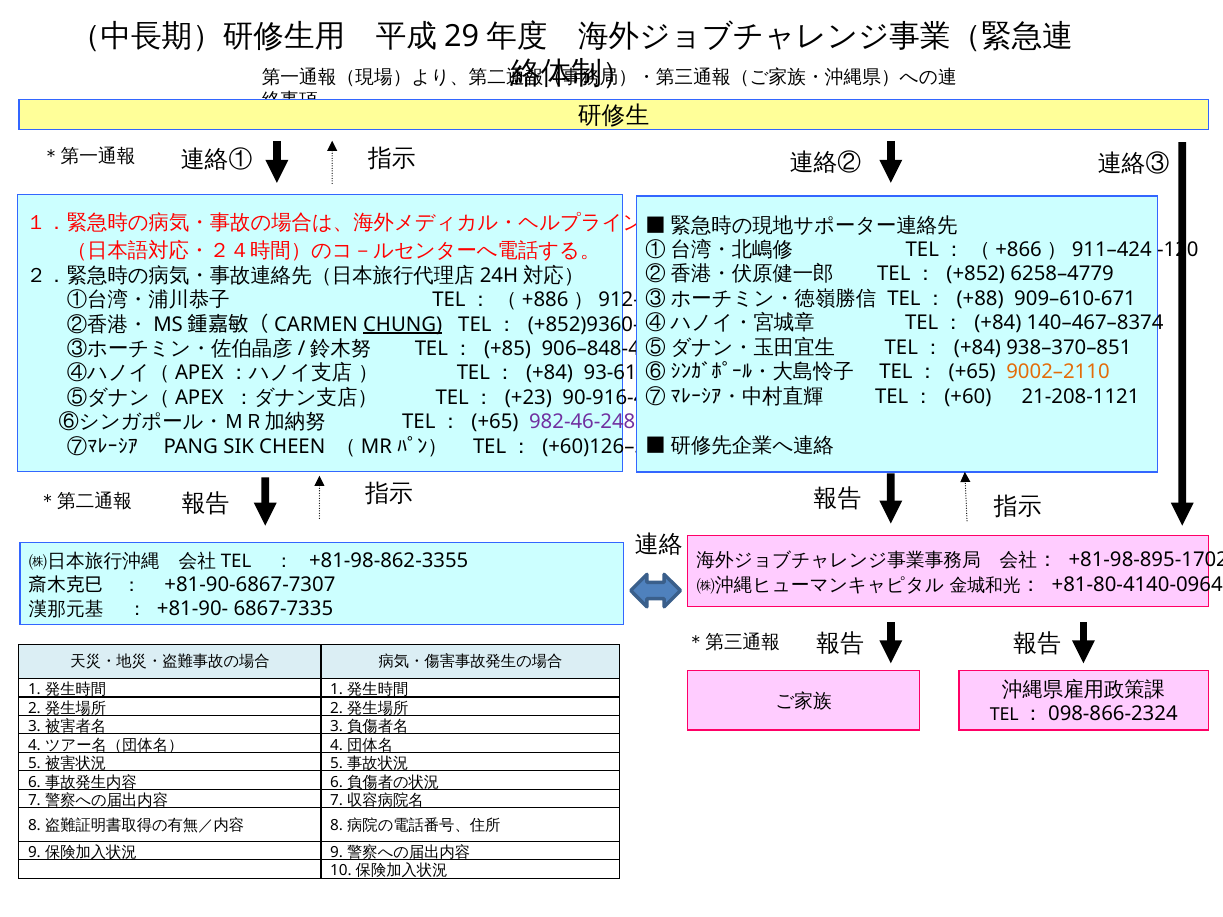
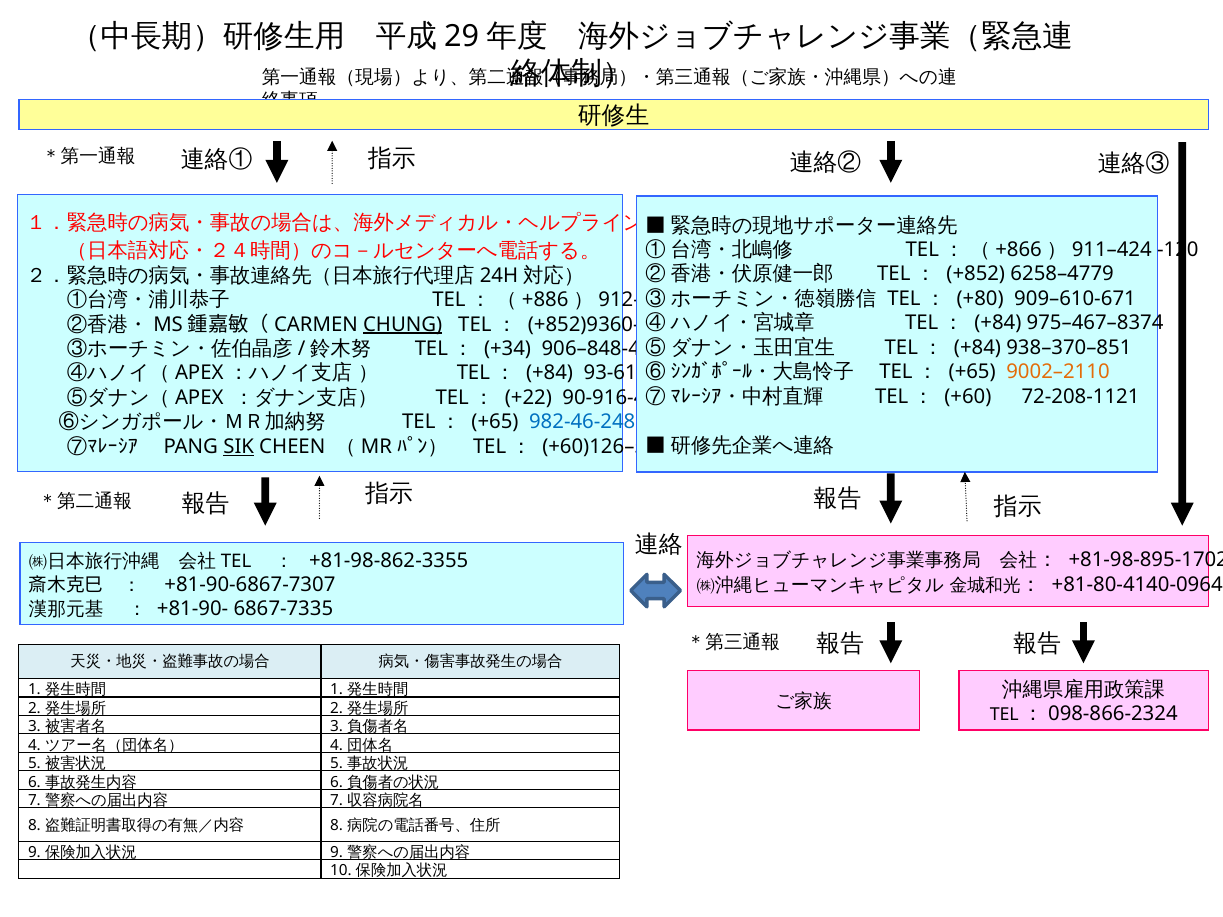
+88: +88 -> +80
140–467–8374: 140–467–8374 -> 975–467–8374
+85: +85 -> +34
21-208-1121: 21-208-1121 -> 72-208-1121
+23: +23 -> +22
982-46-248 colour: purple -> blue
SIK underline: none -> present
